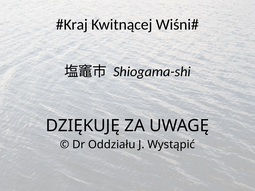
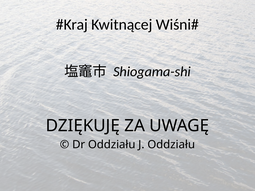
J Wystąpić: Wystąpić -> Oddziału
